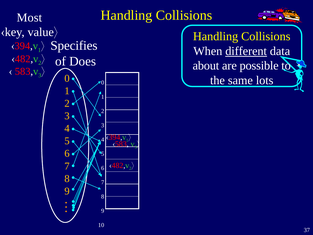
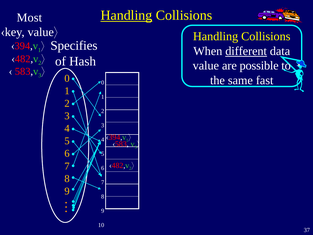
Handling at (126, 15) underline: none -> present
Does: Does -> Hash
about at (206, 66): about -> value
lots: lots -> fast
